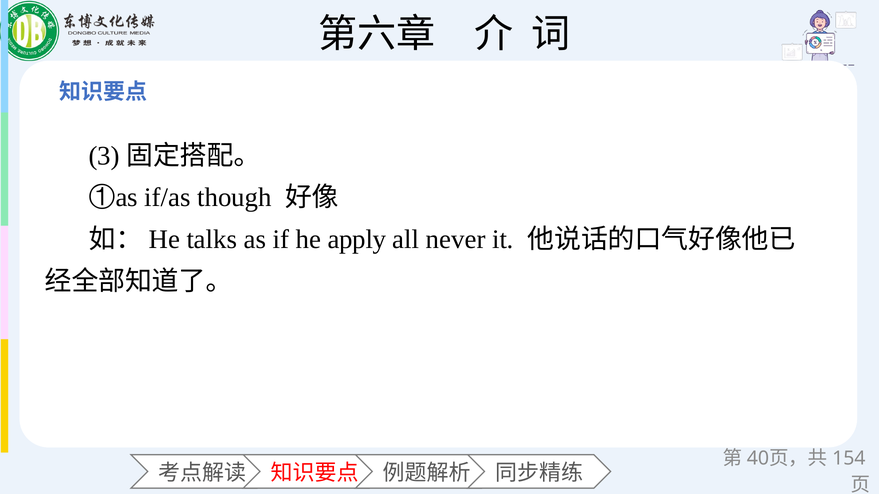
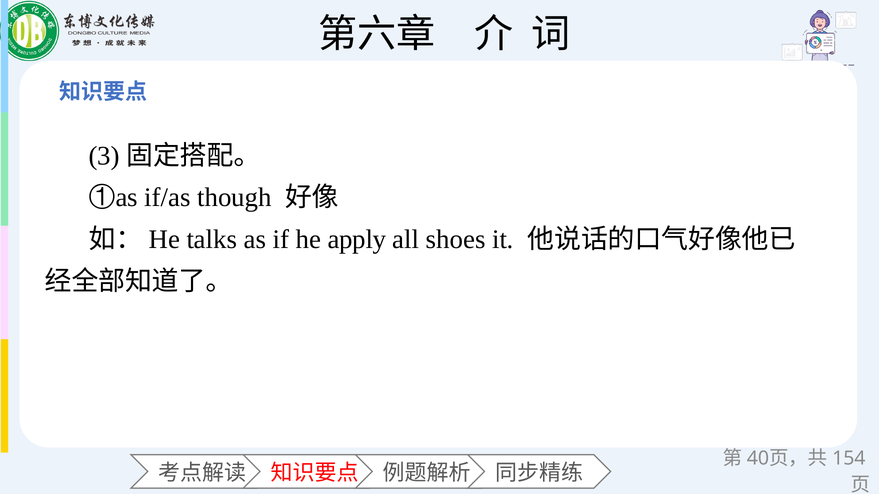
never: never -> shoes
